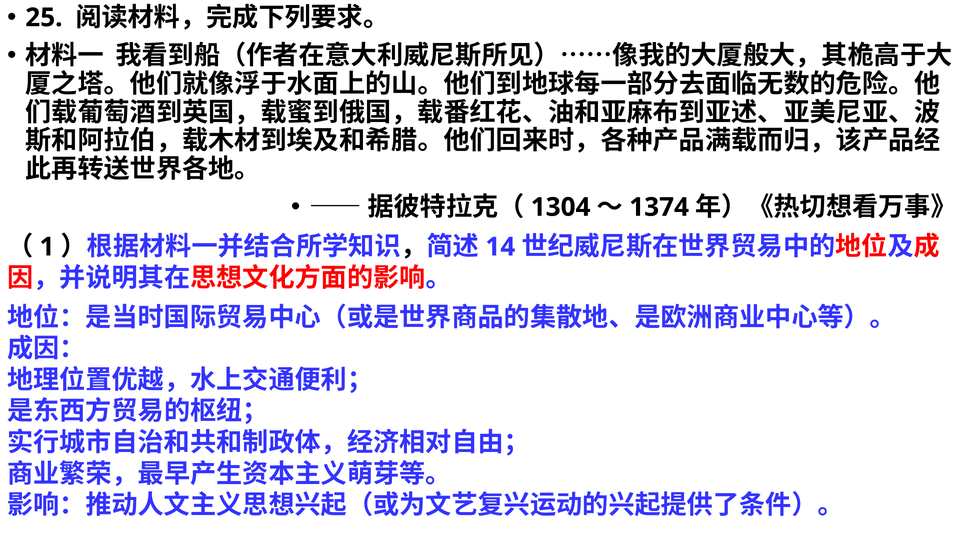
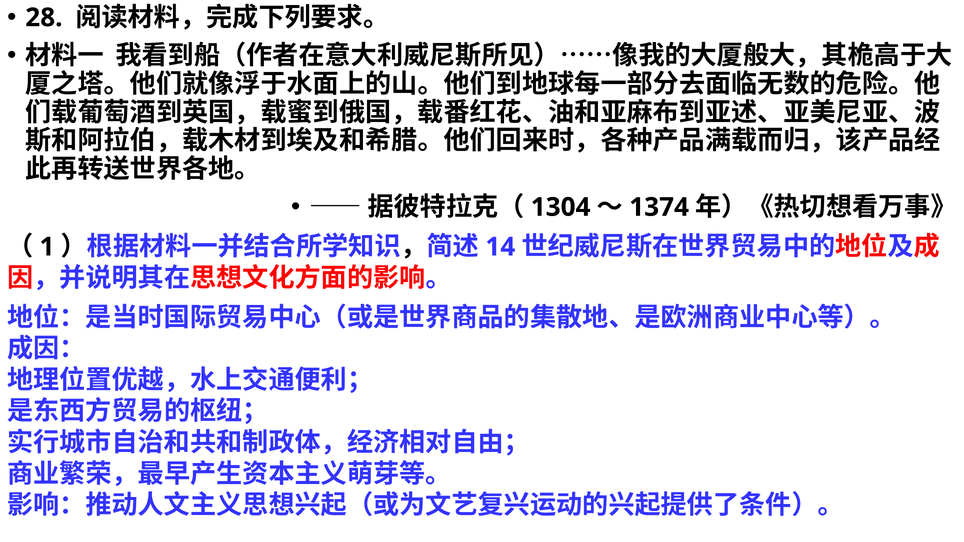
25: 25 -> 28
